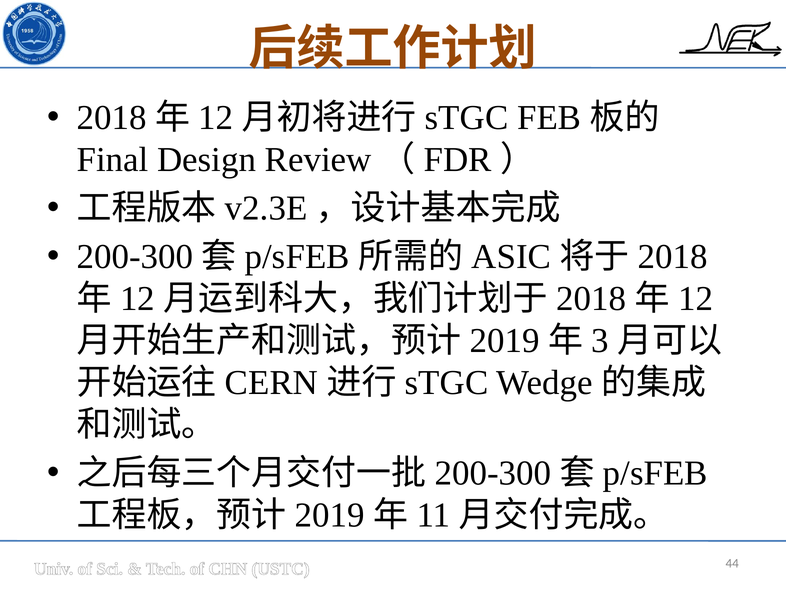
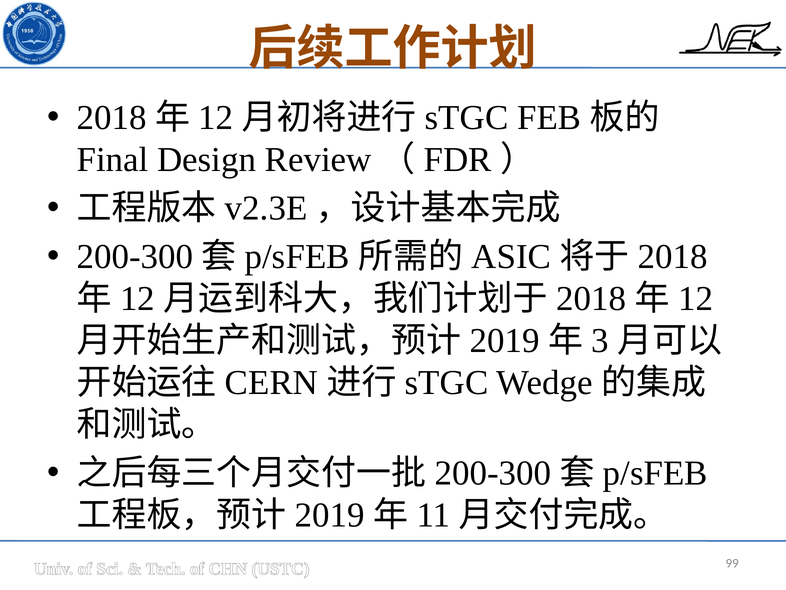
44: 44 -> 99
